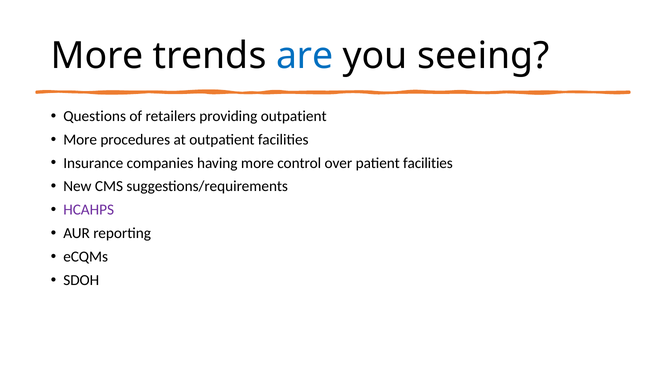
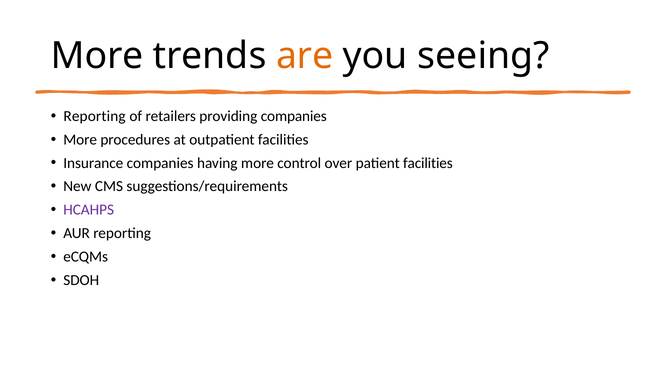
are colour: blue -> orange
Questions at (95, 116): Questions -> Reporting
providing outpatient: outpatient -> companies
